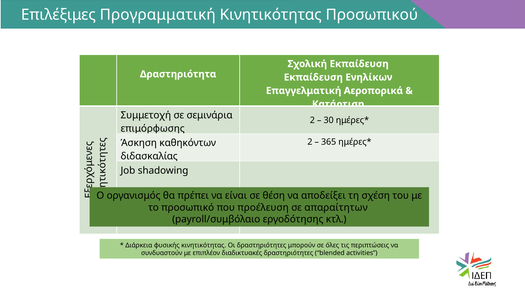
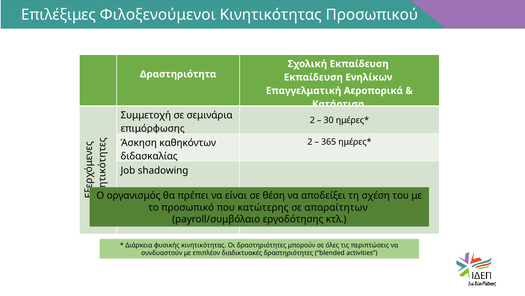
Προγραμματική: Προγραμματική -> Φιλοξενούμενοι
προέλευση: προέλευση -> κατώτερης
